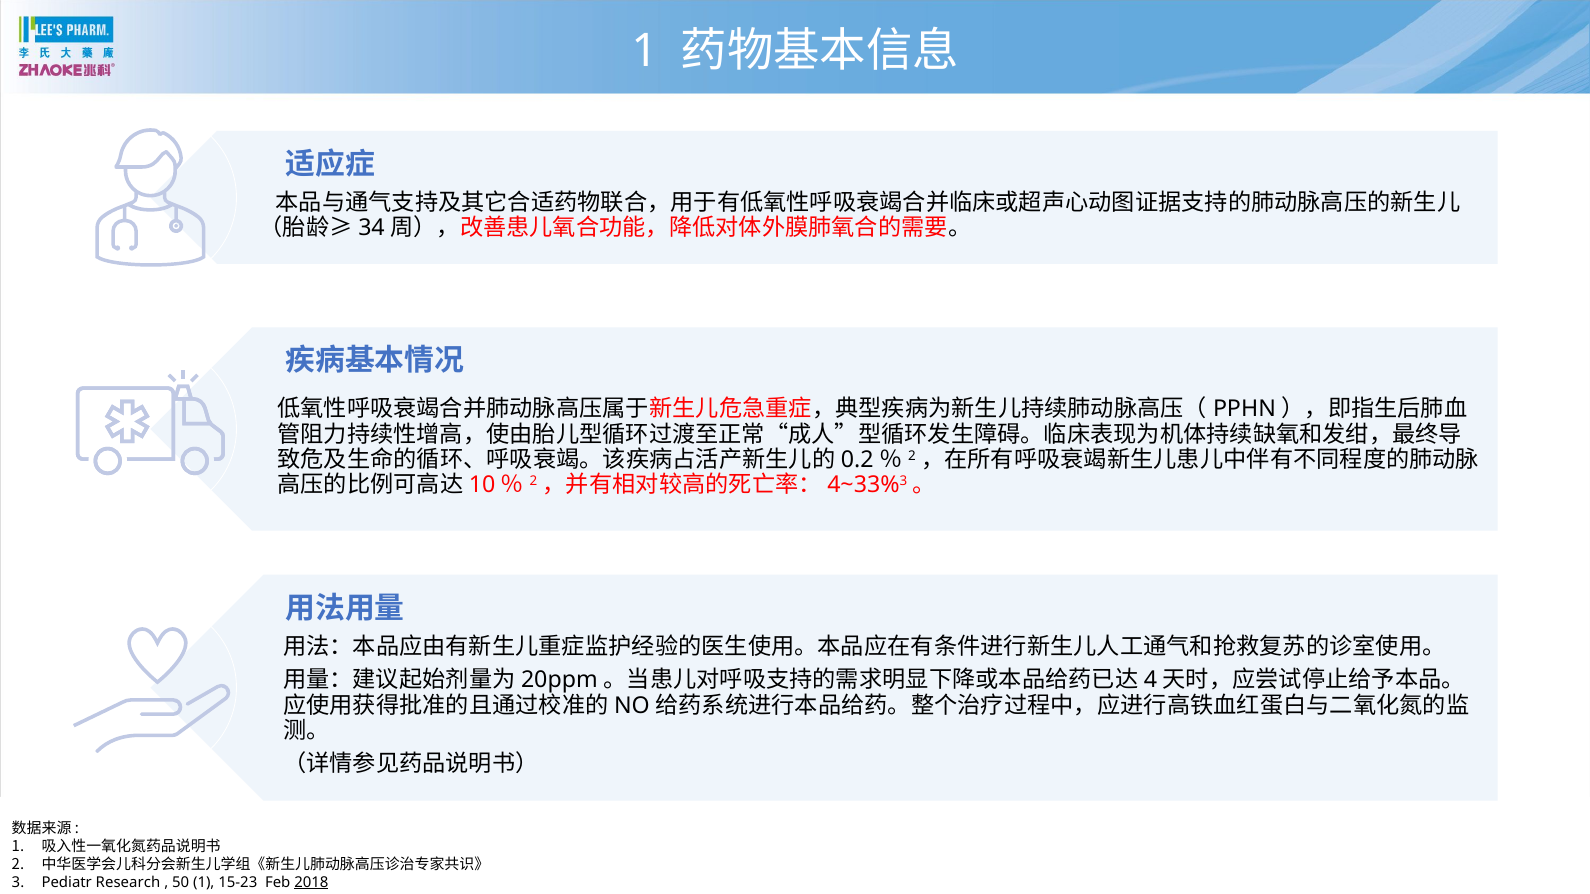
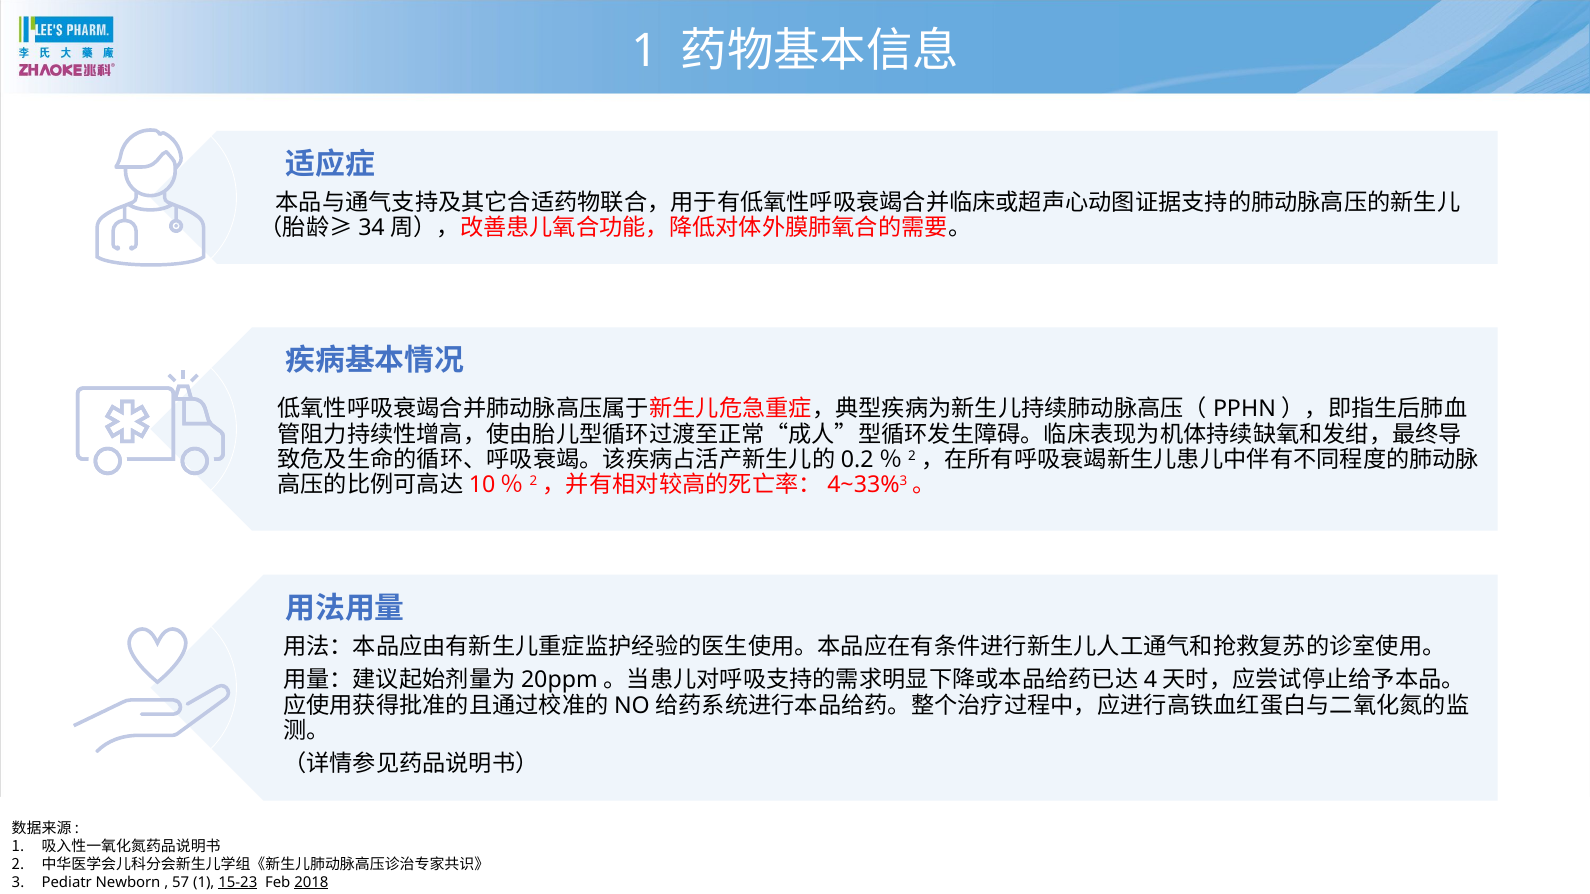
Research: Research -> Newborn
50: 50 -> 57
15-23 underline: none -> present
